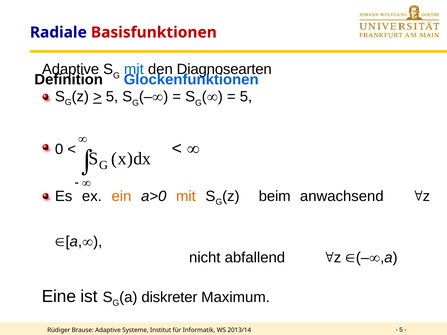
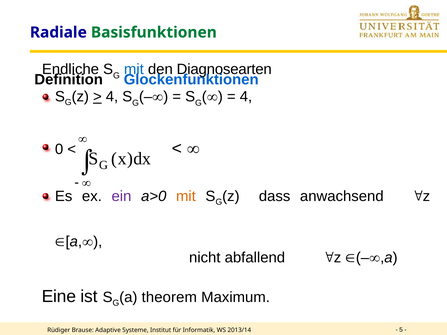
Basisfunktionen colour: red -> green
Adaptive at (71, 69): Adaptive -> Endliche
5 at (112, 97): 5 -> 4
5 at (246, 97): 5 -> 4
ein colour: orange -> purple
beim: beim -> dass
diskreter: diskreter -> theorem
